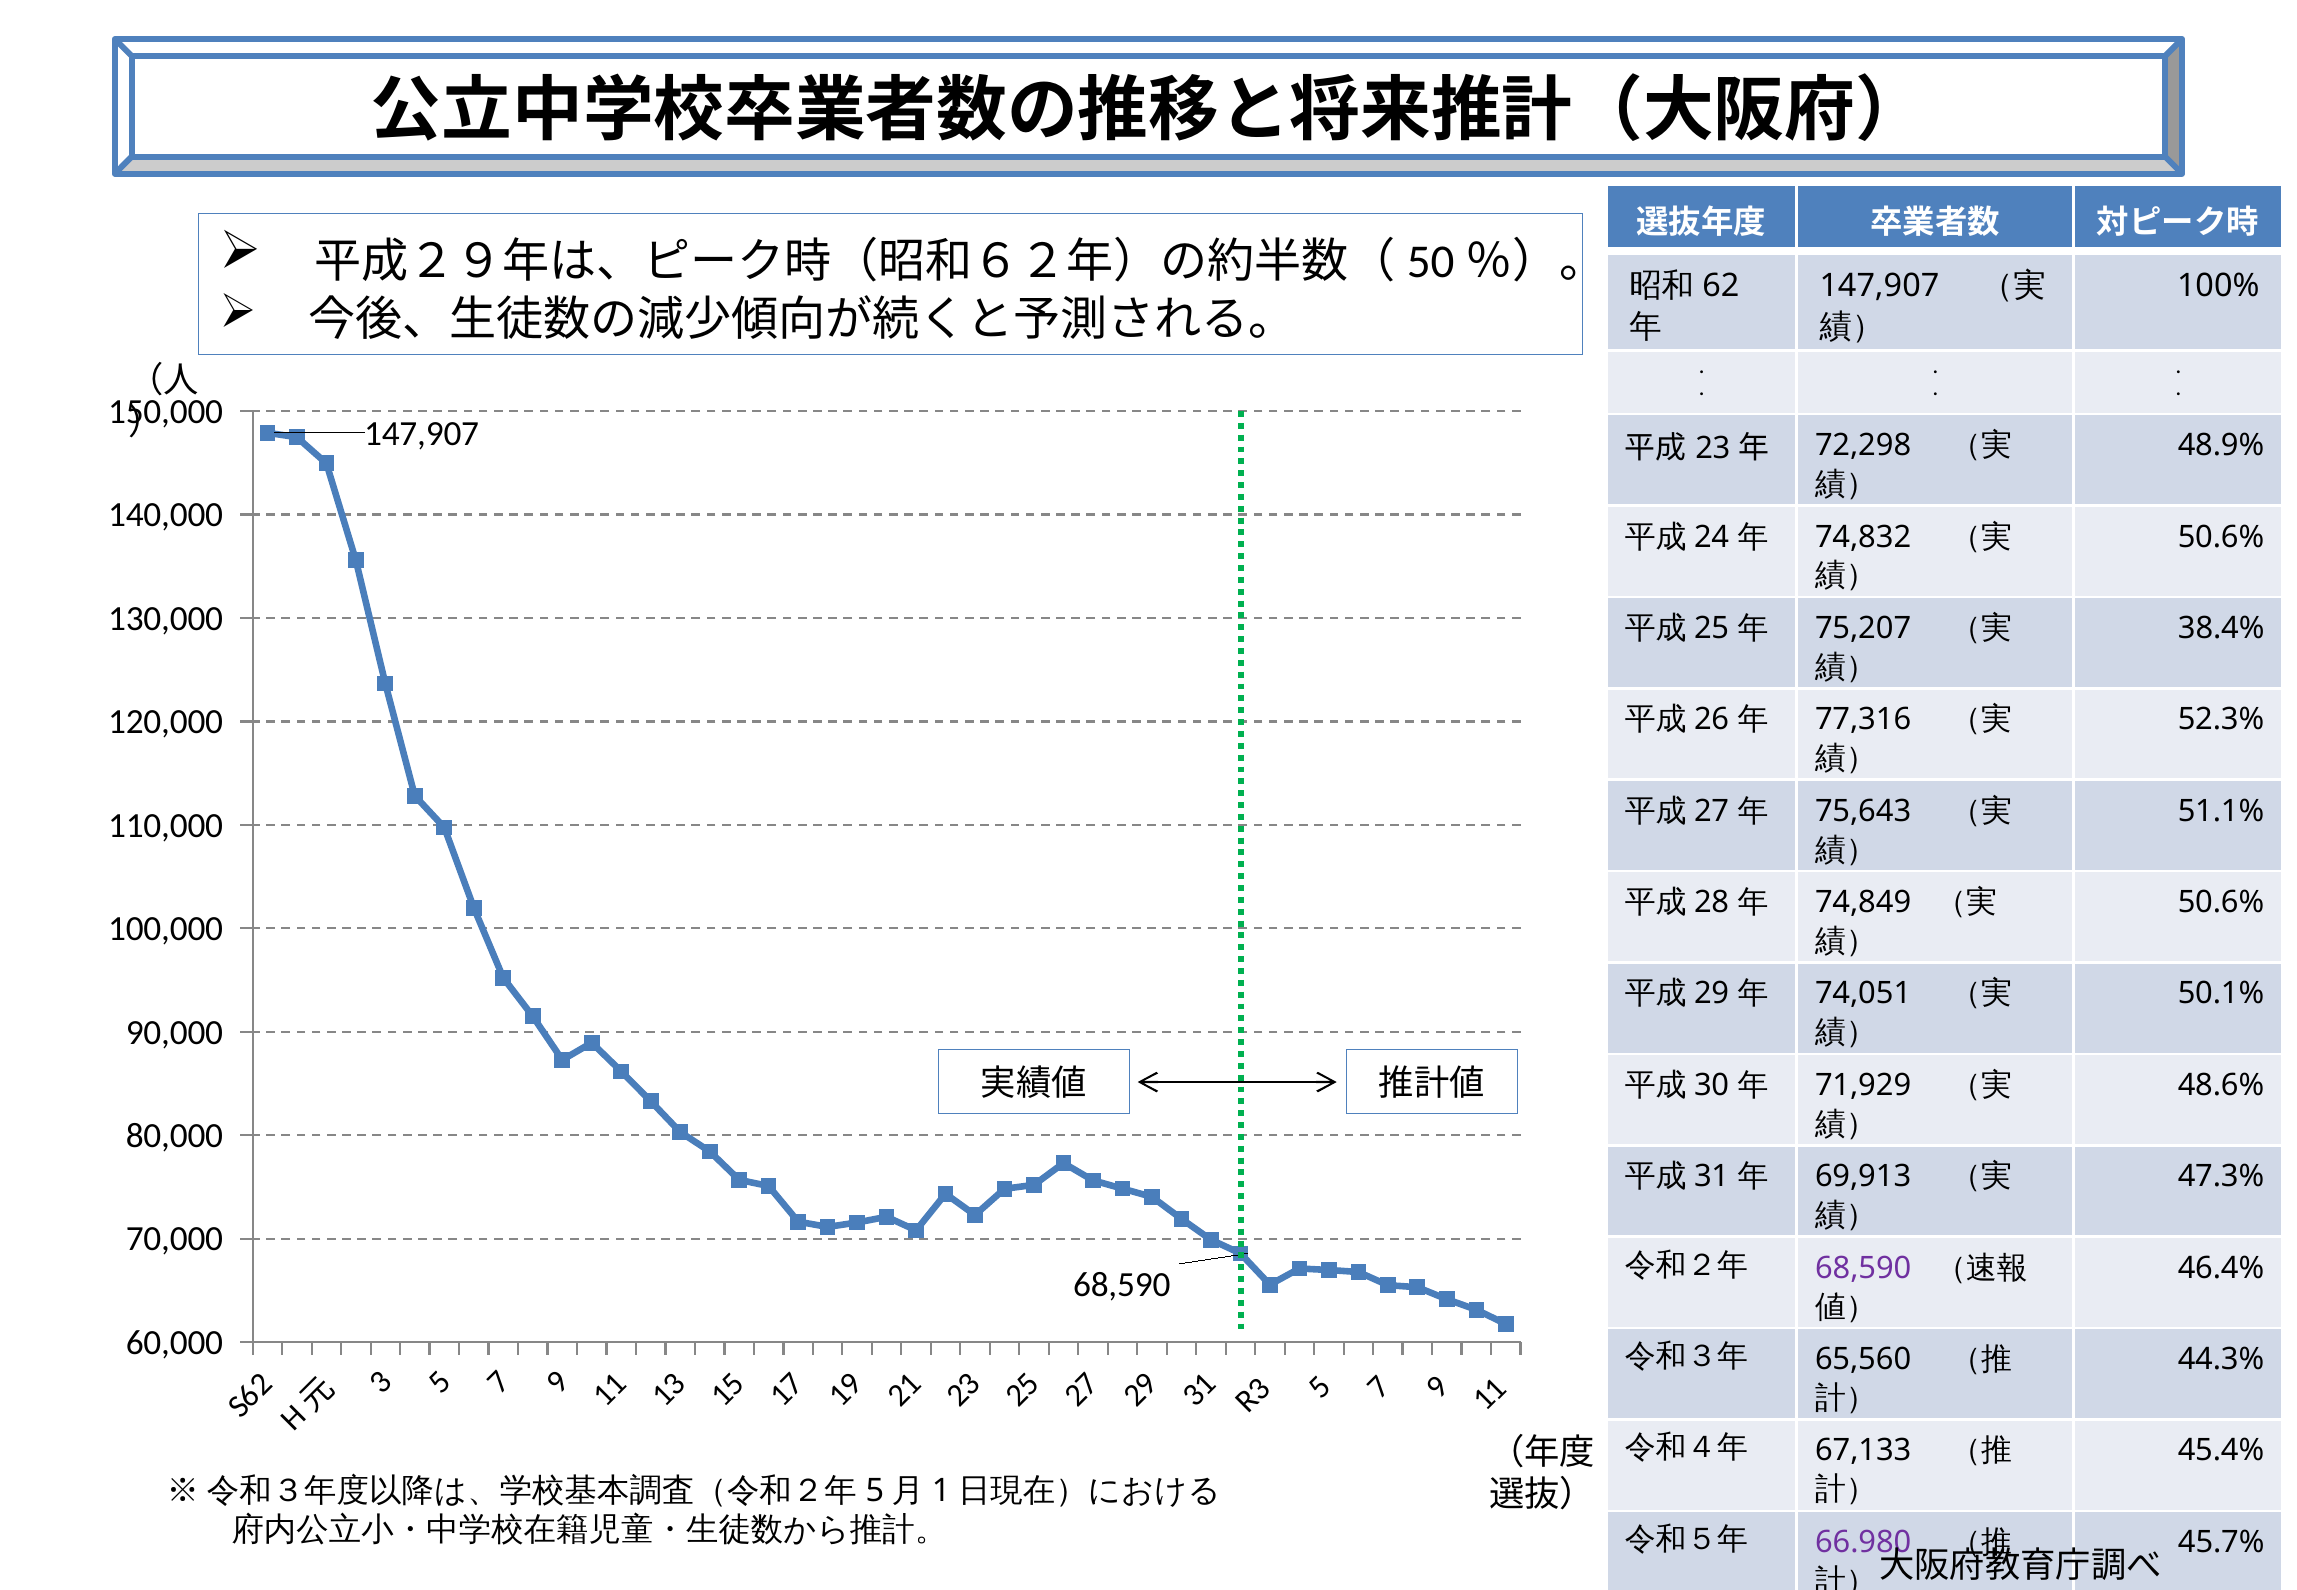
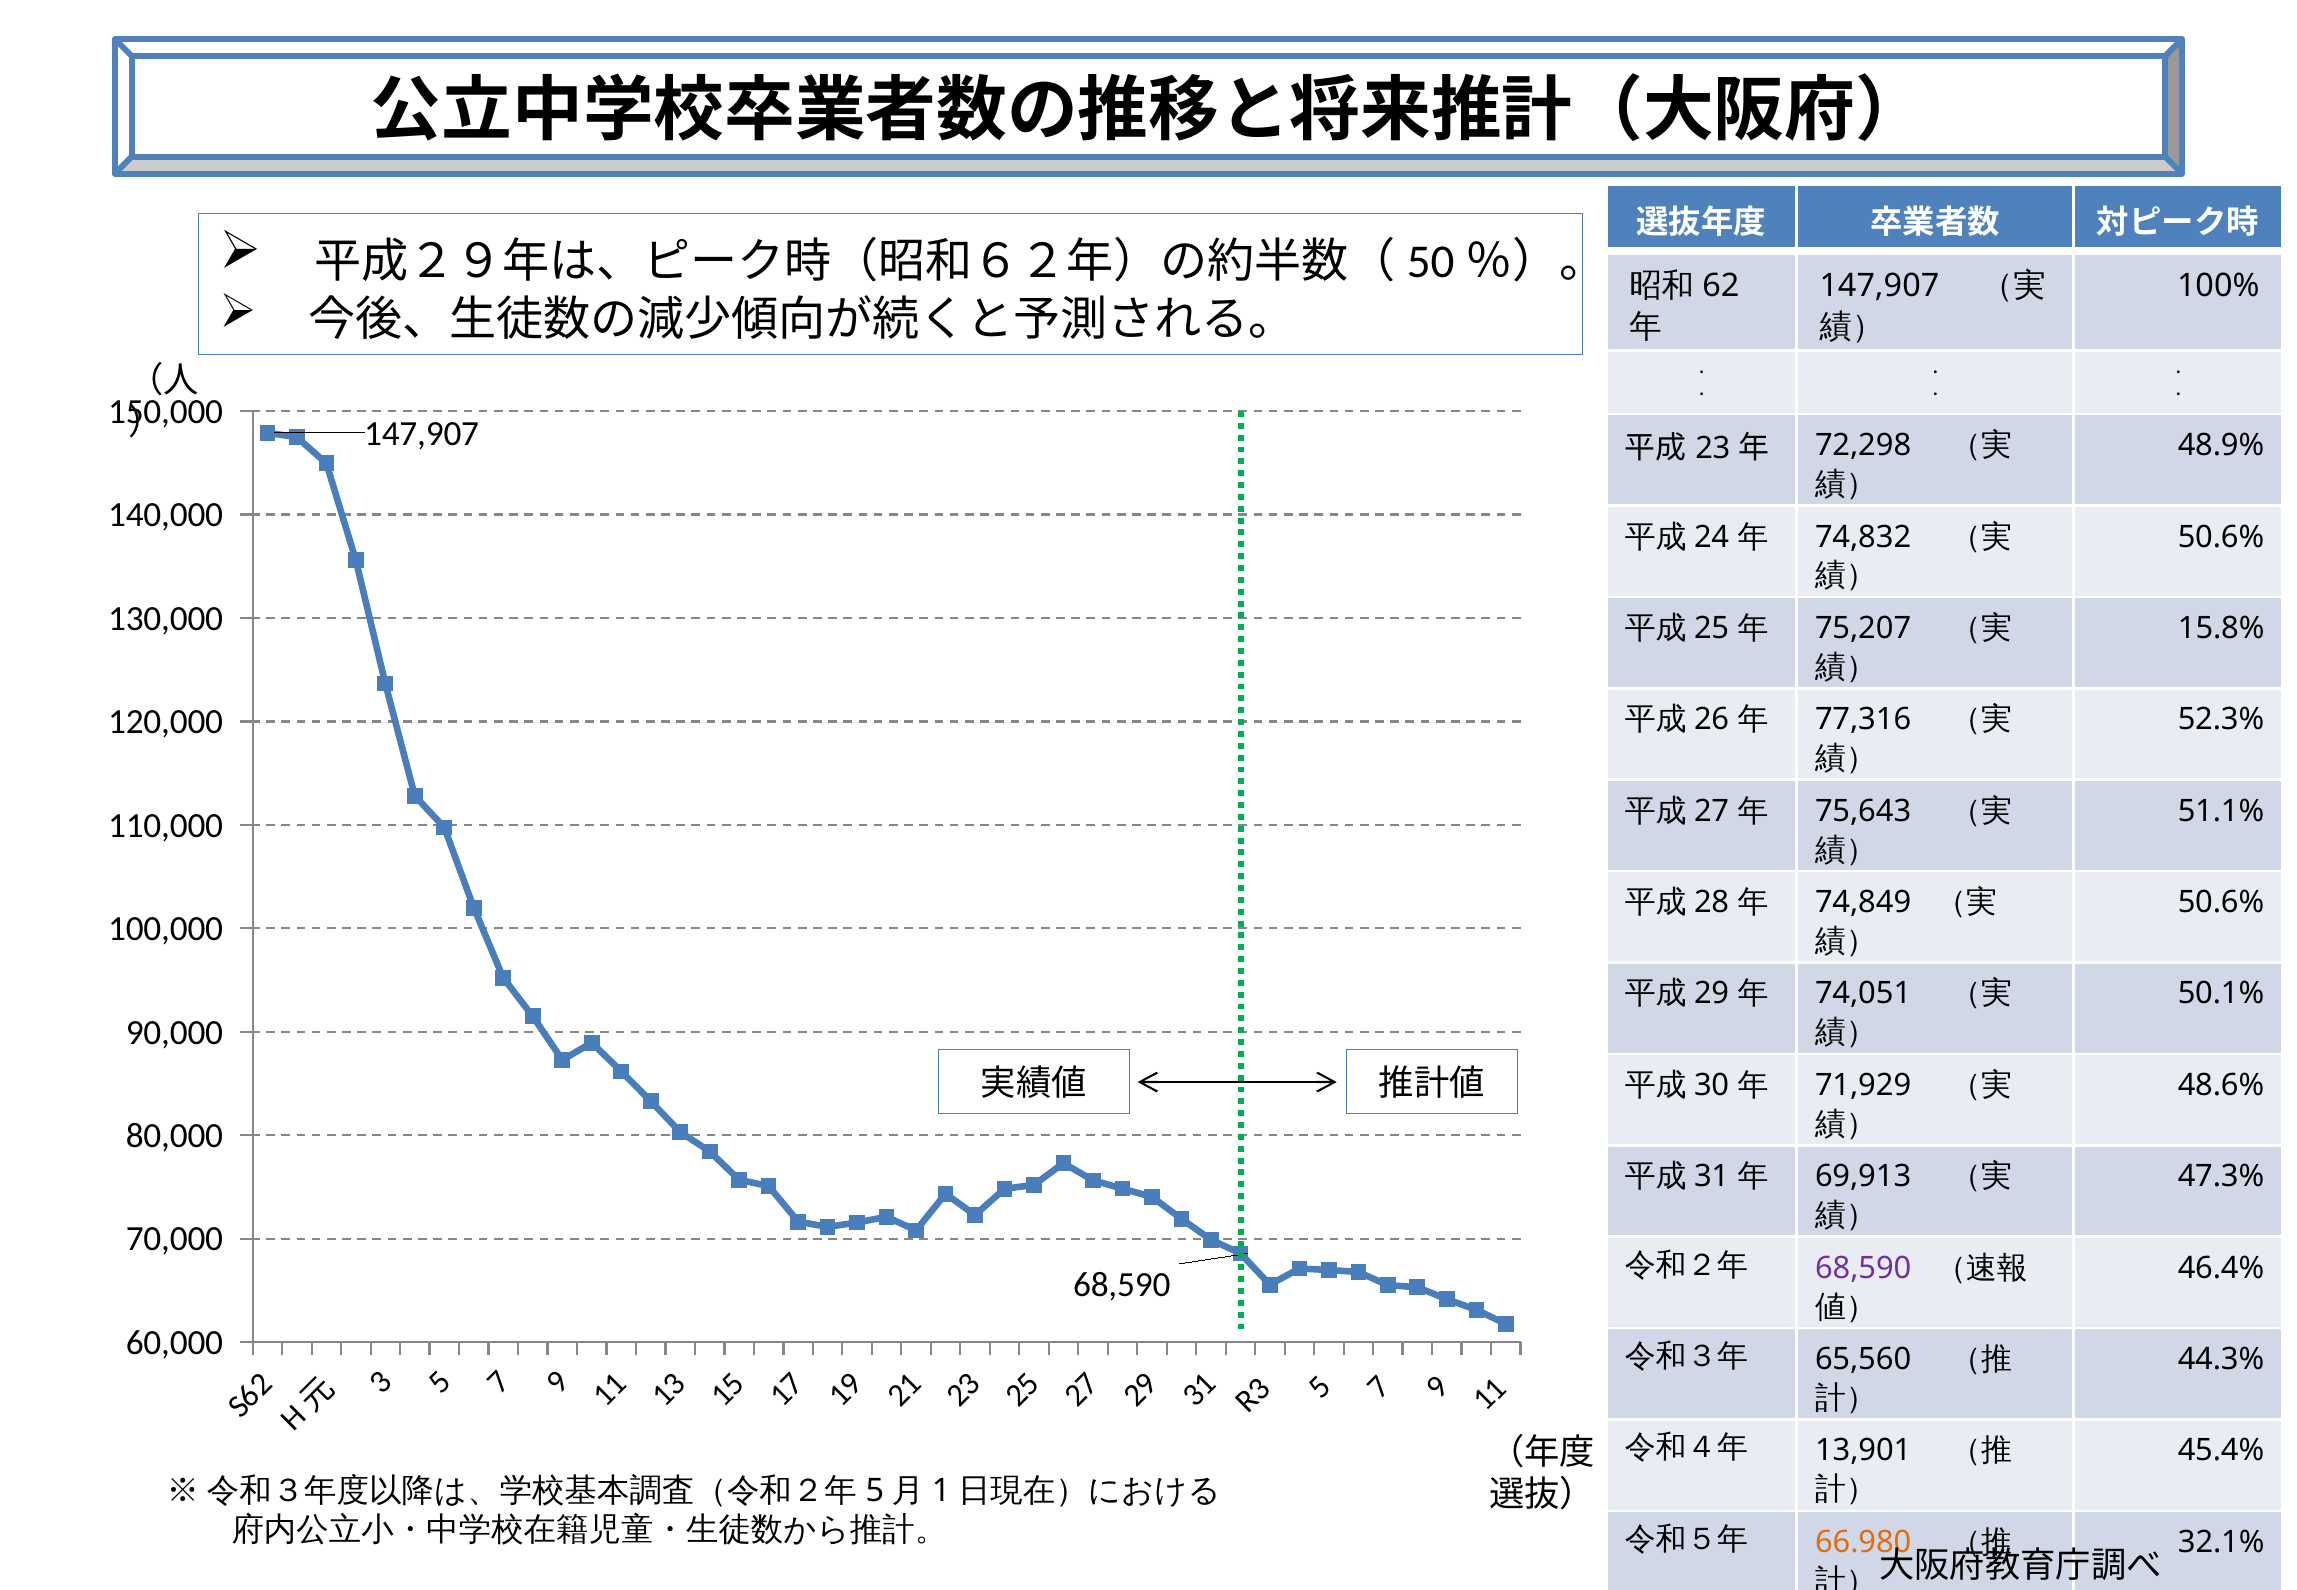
38.4%: 38.4% -> 15.8%
67,133: 67,133 -> 13,901
66.980 colour: purple -> orange
45.7%: 45.7% -> 32.1%
